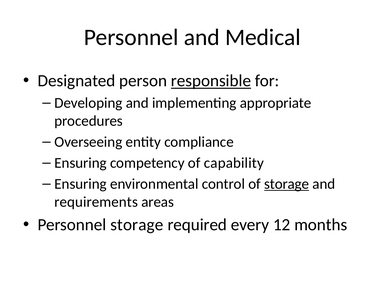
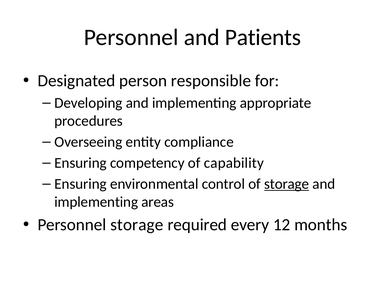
Medical: Medical -> Patients
responsible underline: present -> none
requirements at (96, 202): requirements -> implementing
